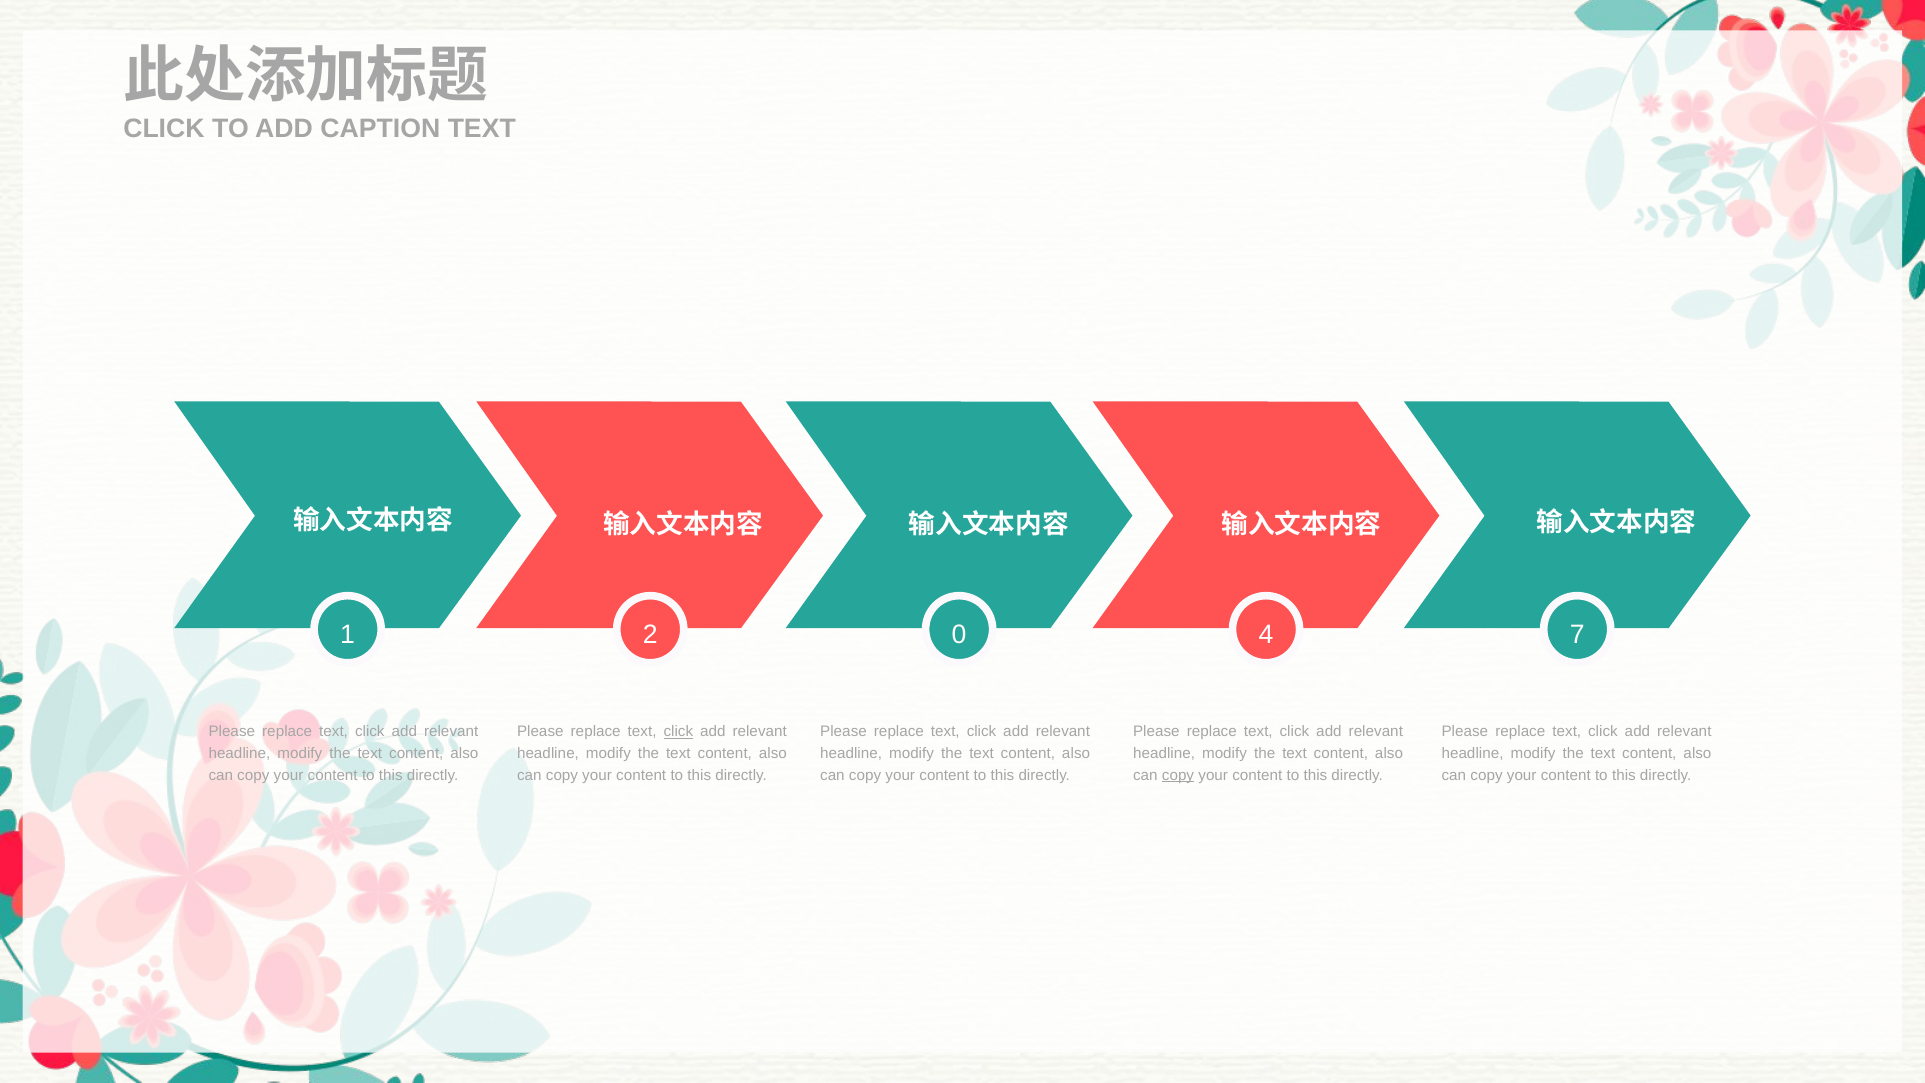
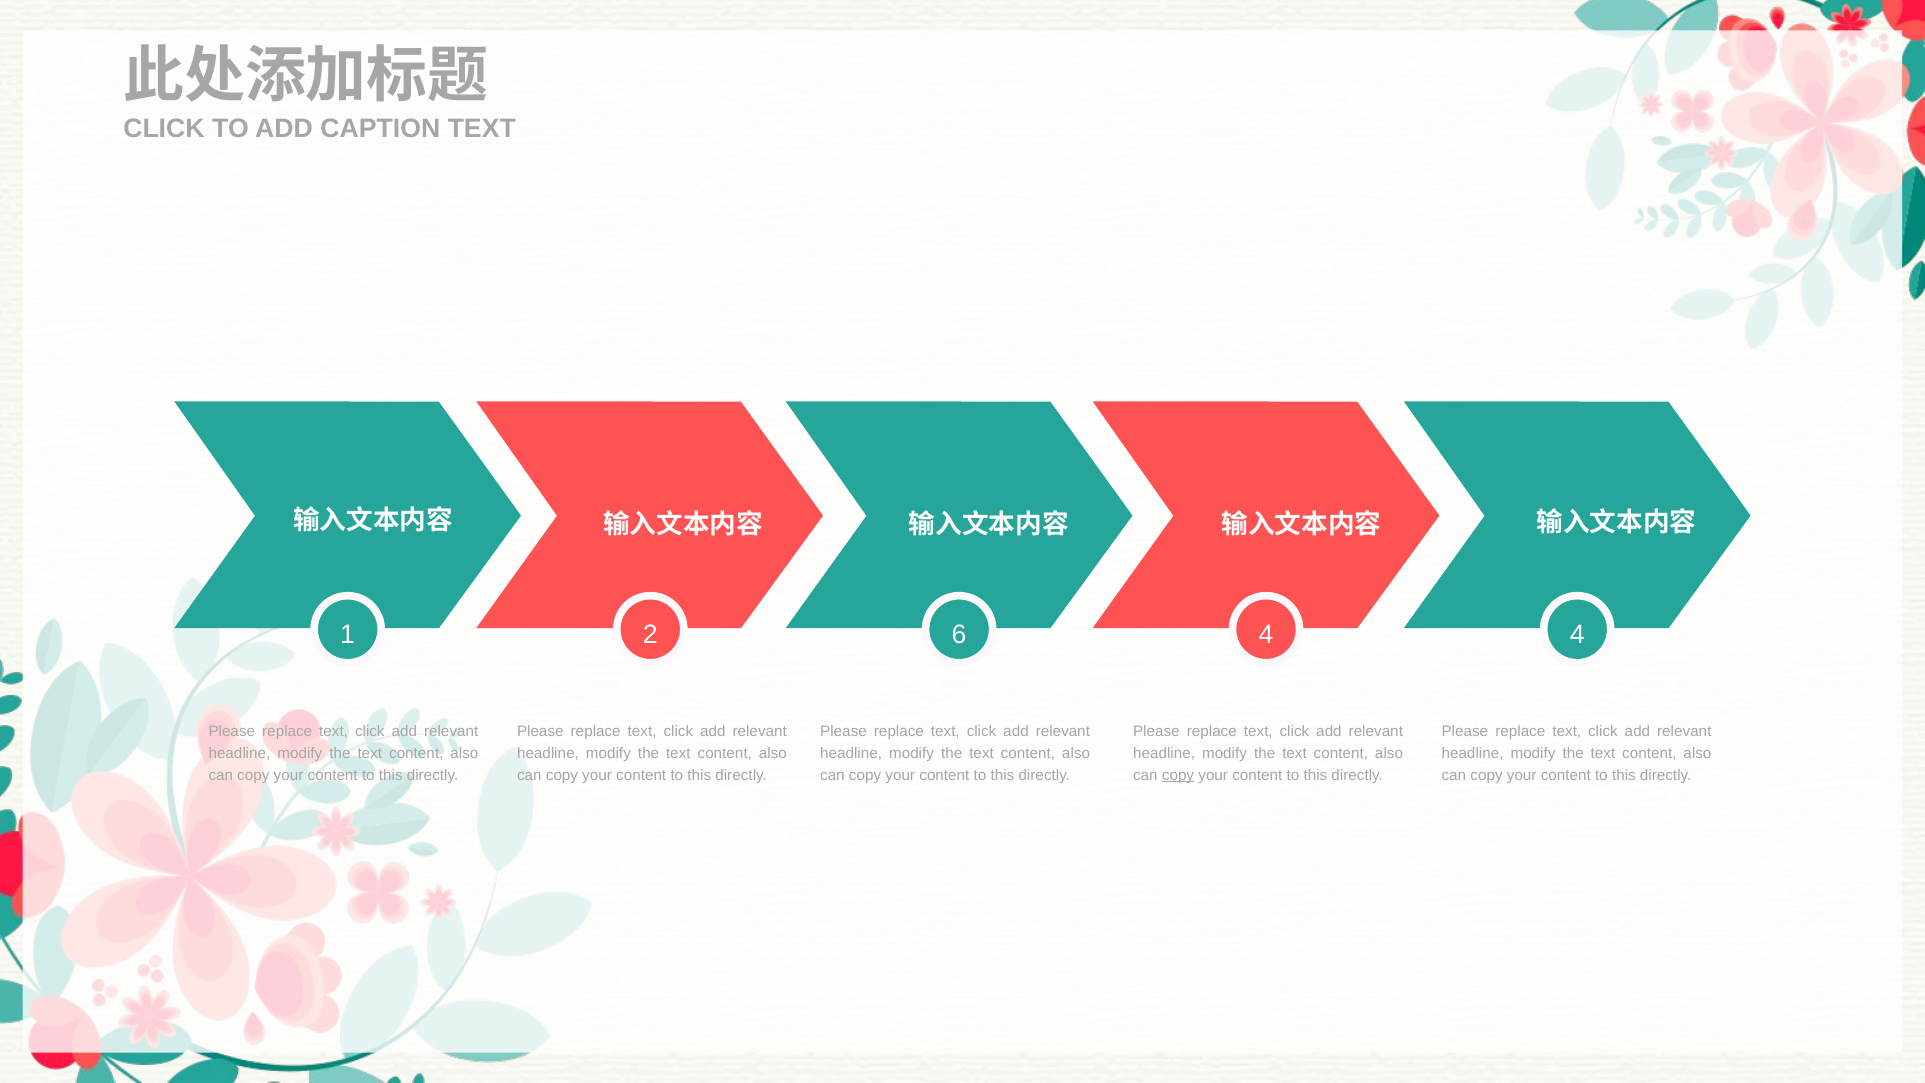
0: 0 -> 6
4 7: 7 -> 4
click at (678, 731) underline: present -> none
